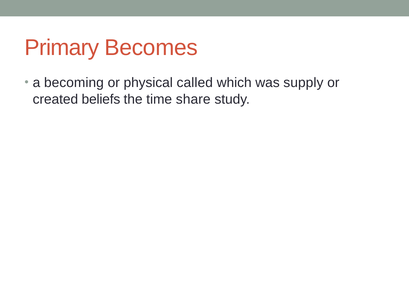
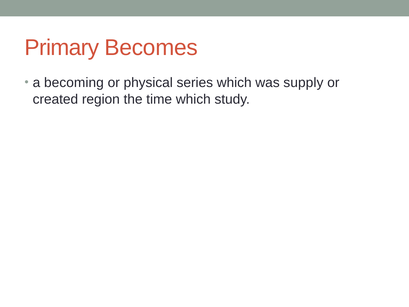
called: called -> series
beliefs: beliefs -> region
time share: share -> which
